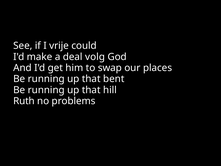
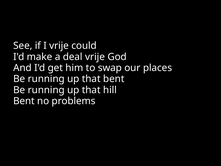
deal volg: volg -> vrije
Ruth at (24, 101): Ruth -> Bent
